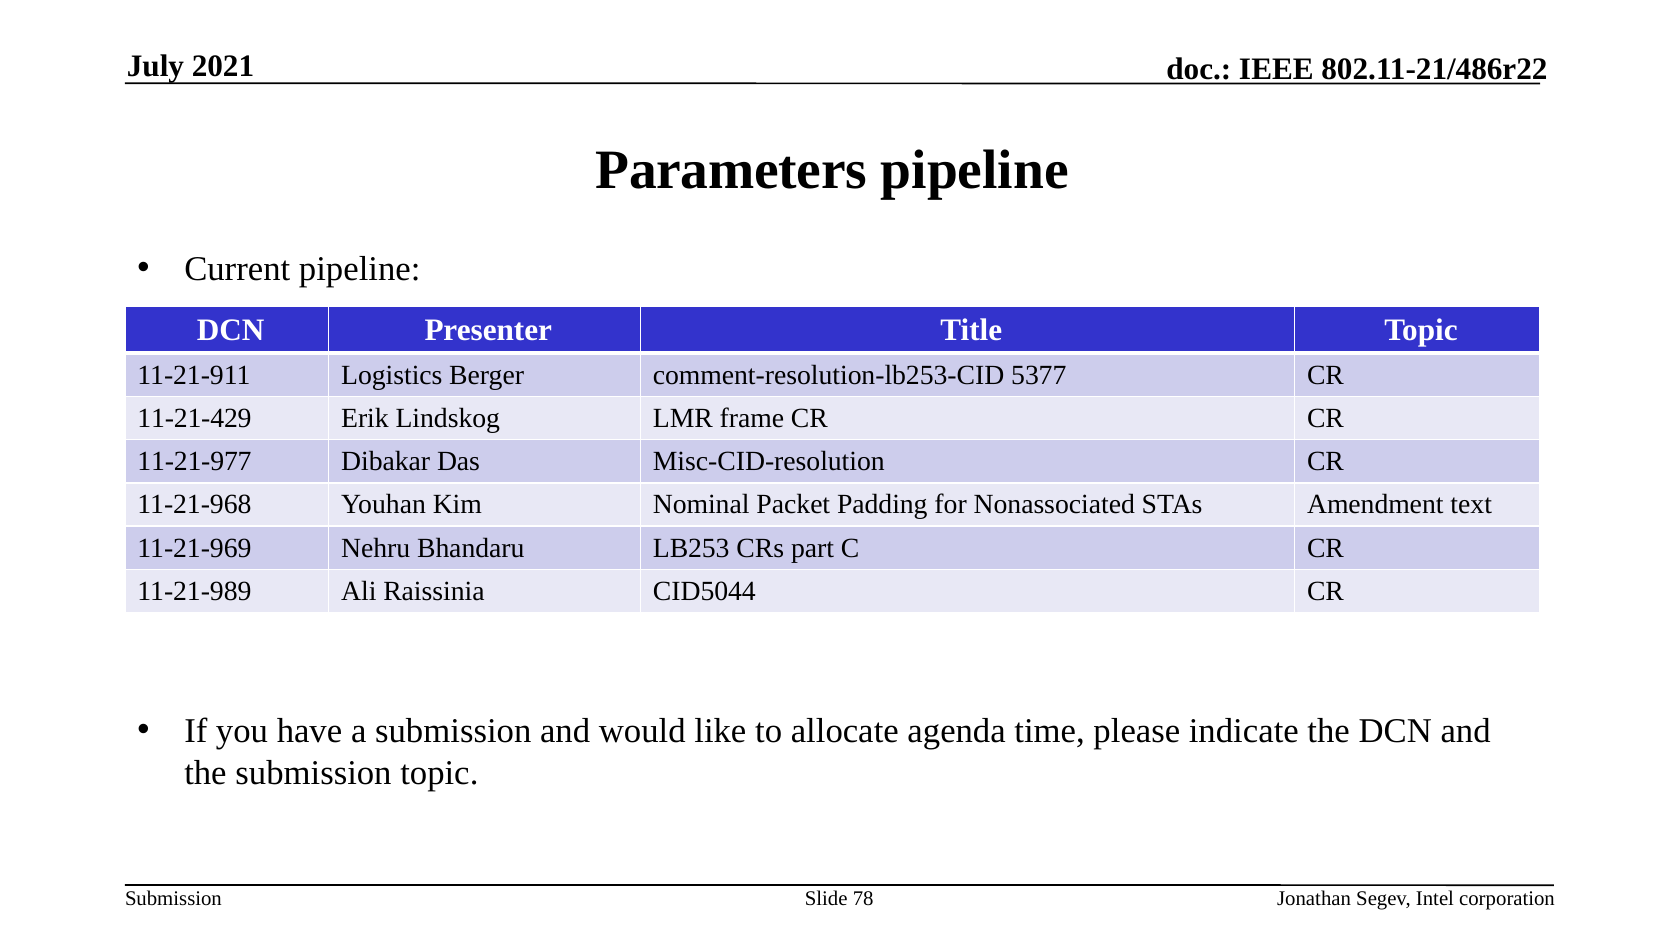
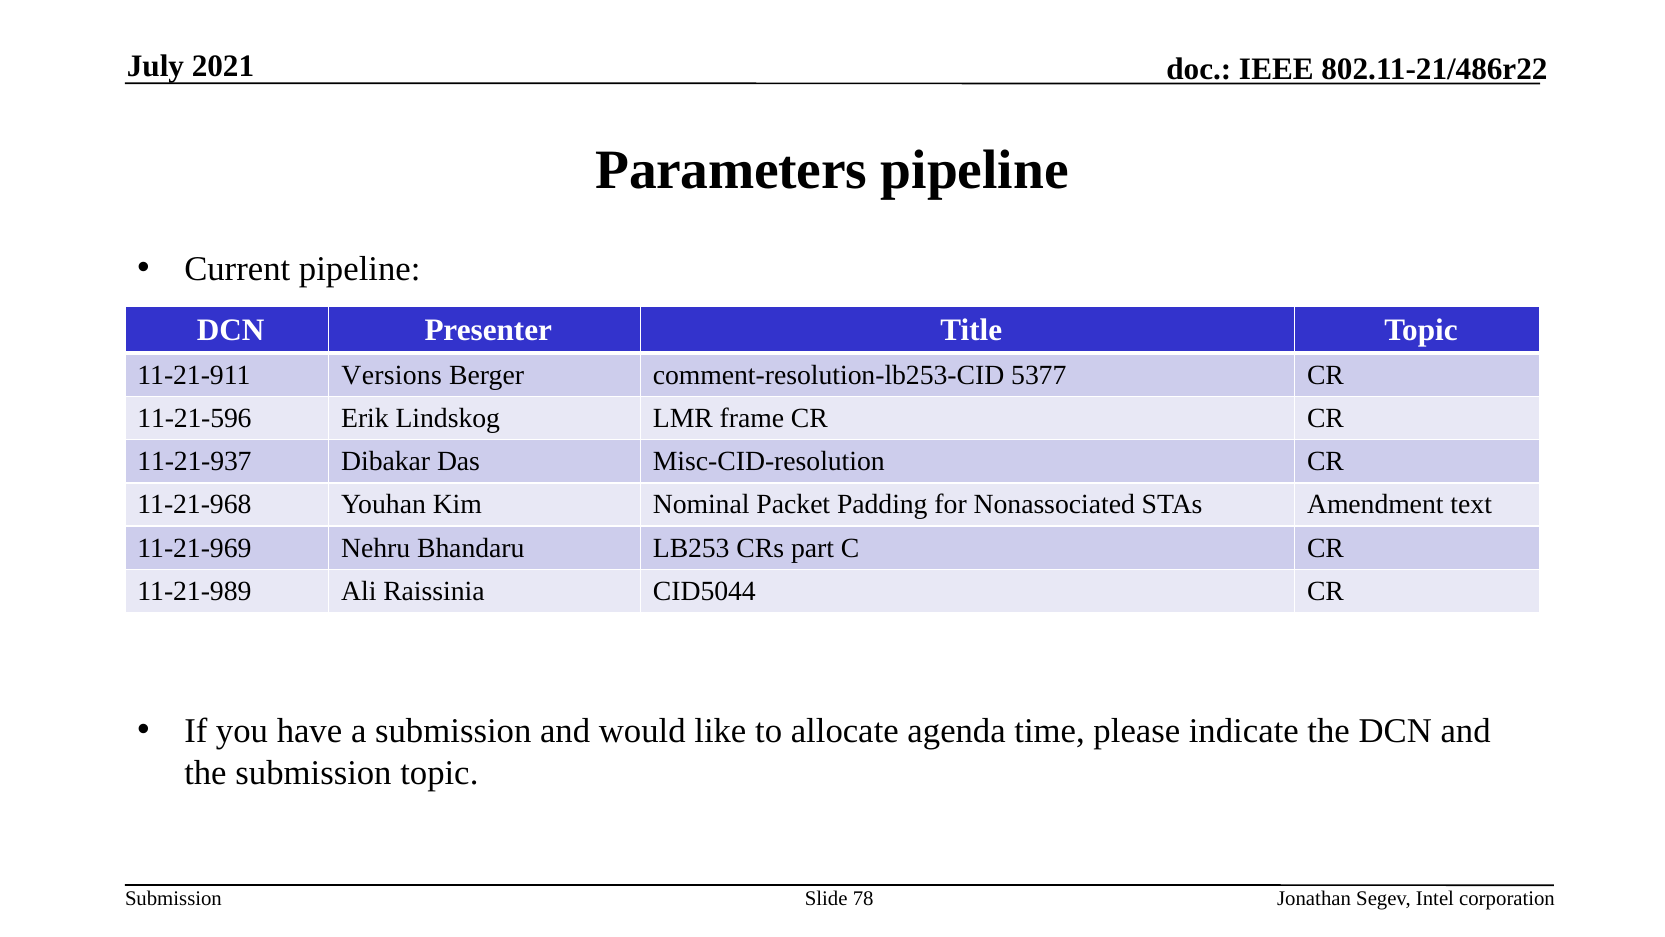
Logistics: Logistics -> Versions
11-21-429: 11-21-429 -> 11-21-596
11-21-977: 11-21-977 -> 11-21-937
